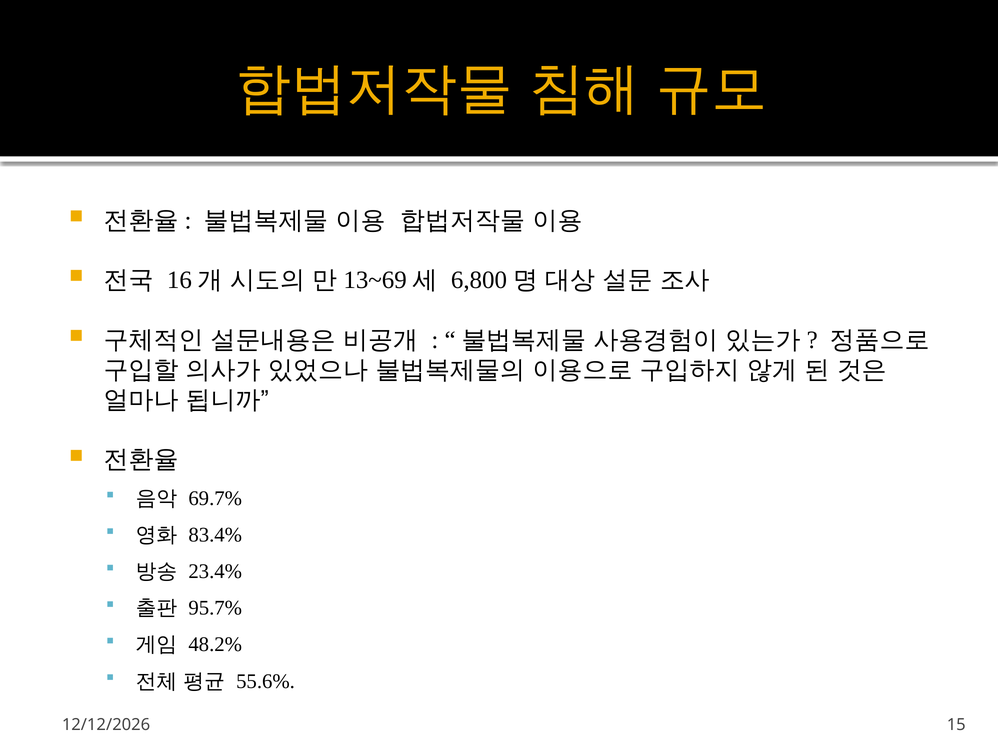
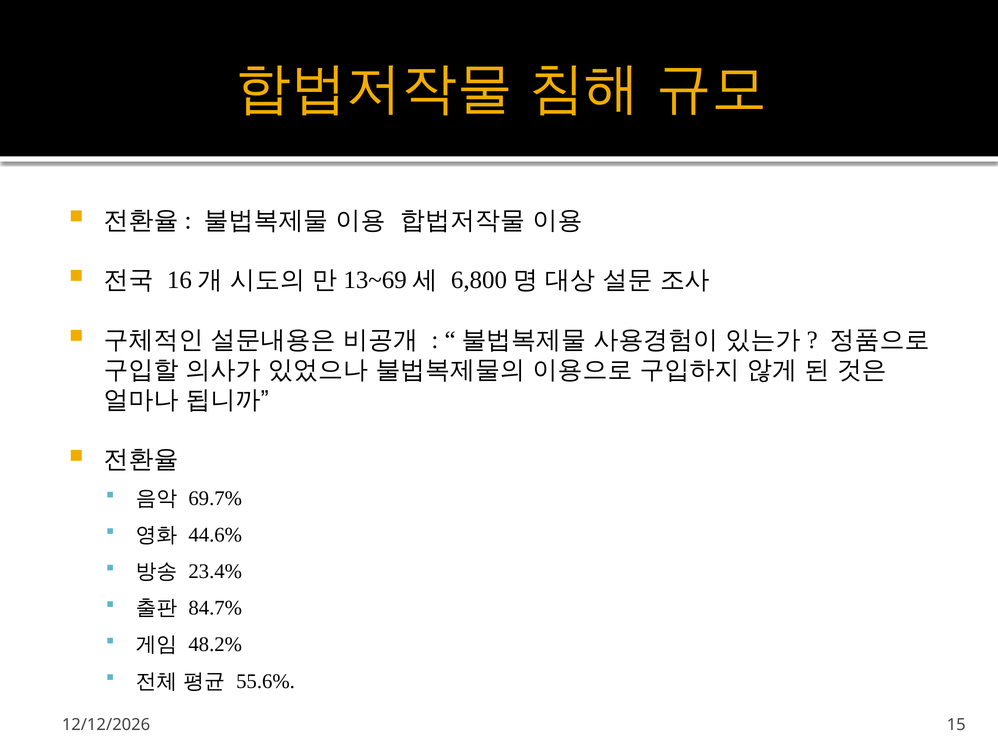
83.4%: 83.4% -> 44.6%
95.7%: 95.7% -> 84.7%
